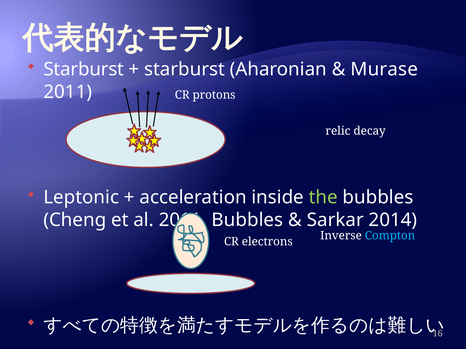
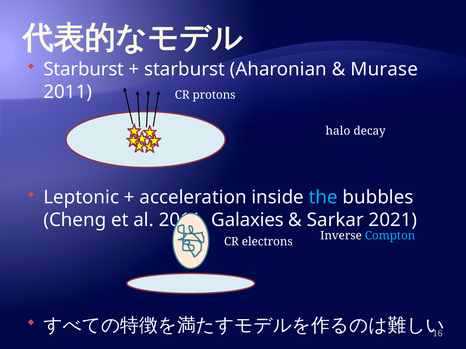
relic: relic -> halo
the colour: light green -> light blue
Bubbles at (247, 220): Bubbles -> Galaxies
2014: 2014 -> 2021
